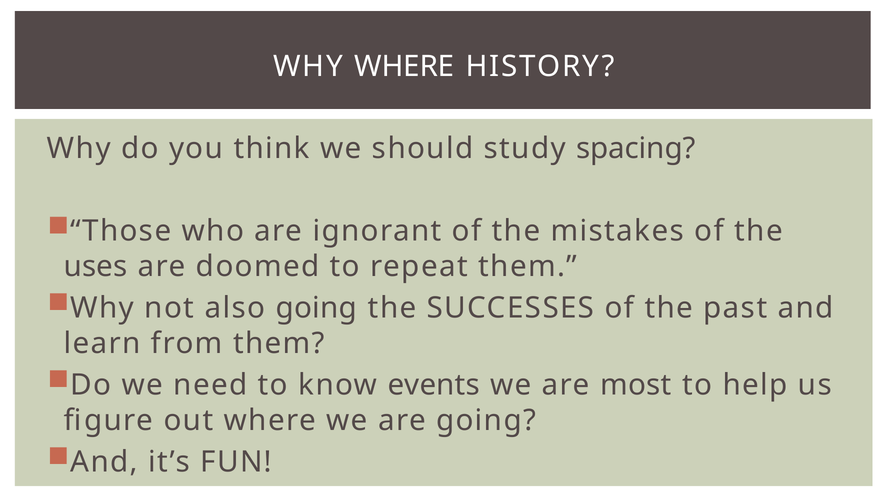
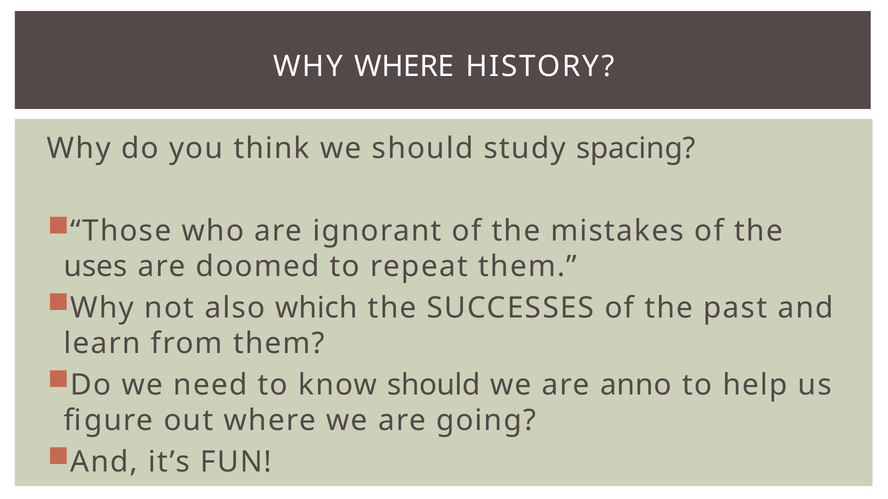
also going: going -> which
know events: events -> should
most: most -> anno
